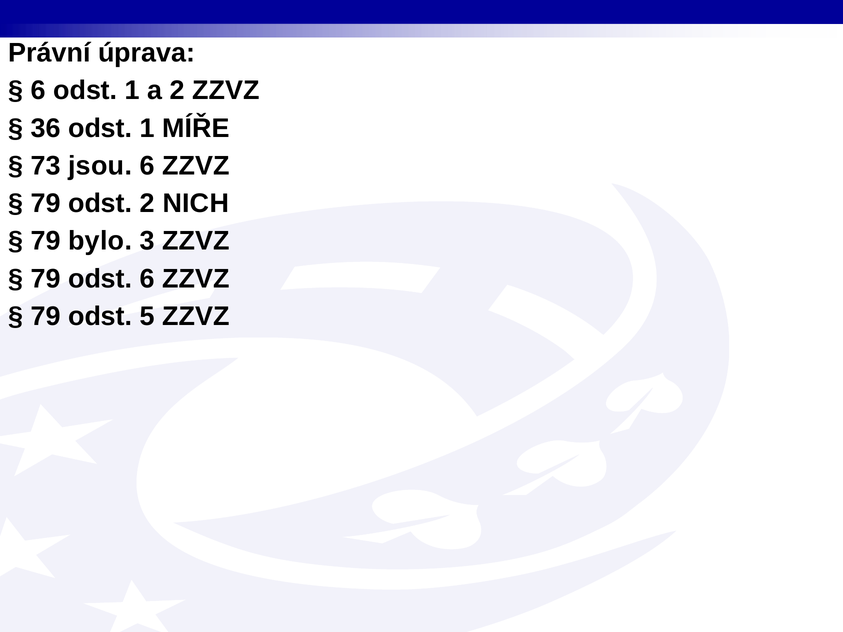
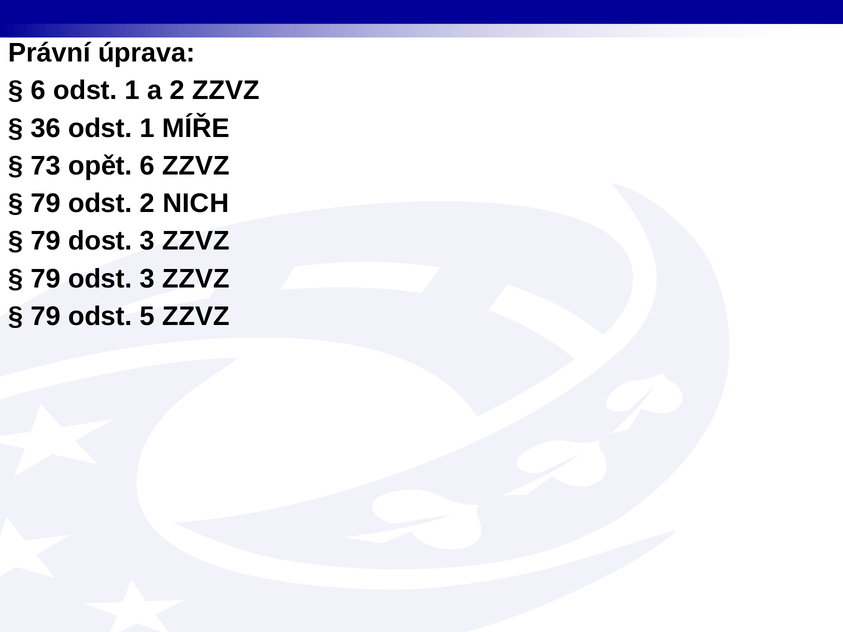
jsou: jsou -> opět
bylo: bylo -> dost
odst 6: 6 -> 3
